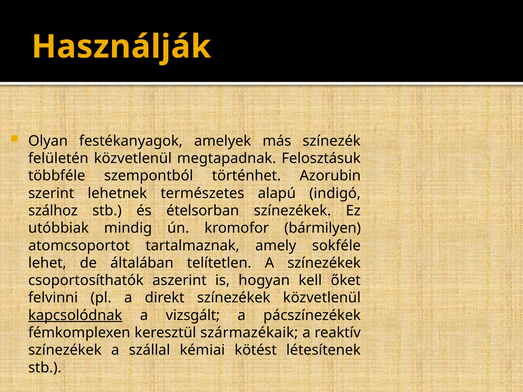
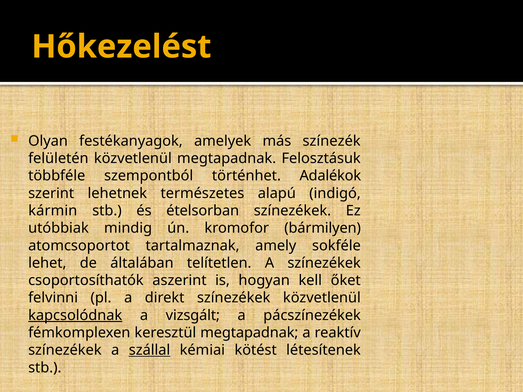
Használják: Használják -> Hőkezelést
Azorubin: Azorubin -> Adalékok
szálhoz: szálhoz -> kármin
keresztül származékaik: származékaik -> megtapadnak
szállal underline: none -> present
